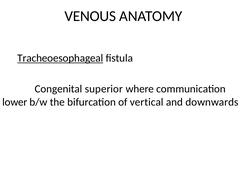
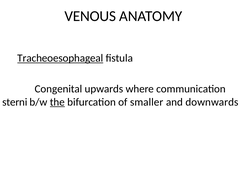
superior: superior -> upwards
lower: lower -> sterni
the underline: none -> present
vertical: vertical -> smaller
